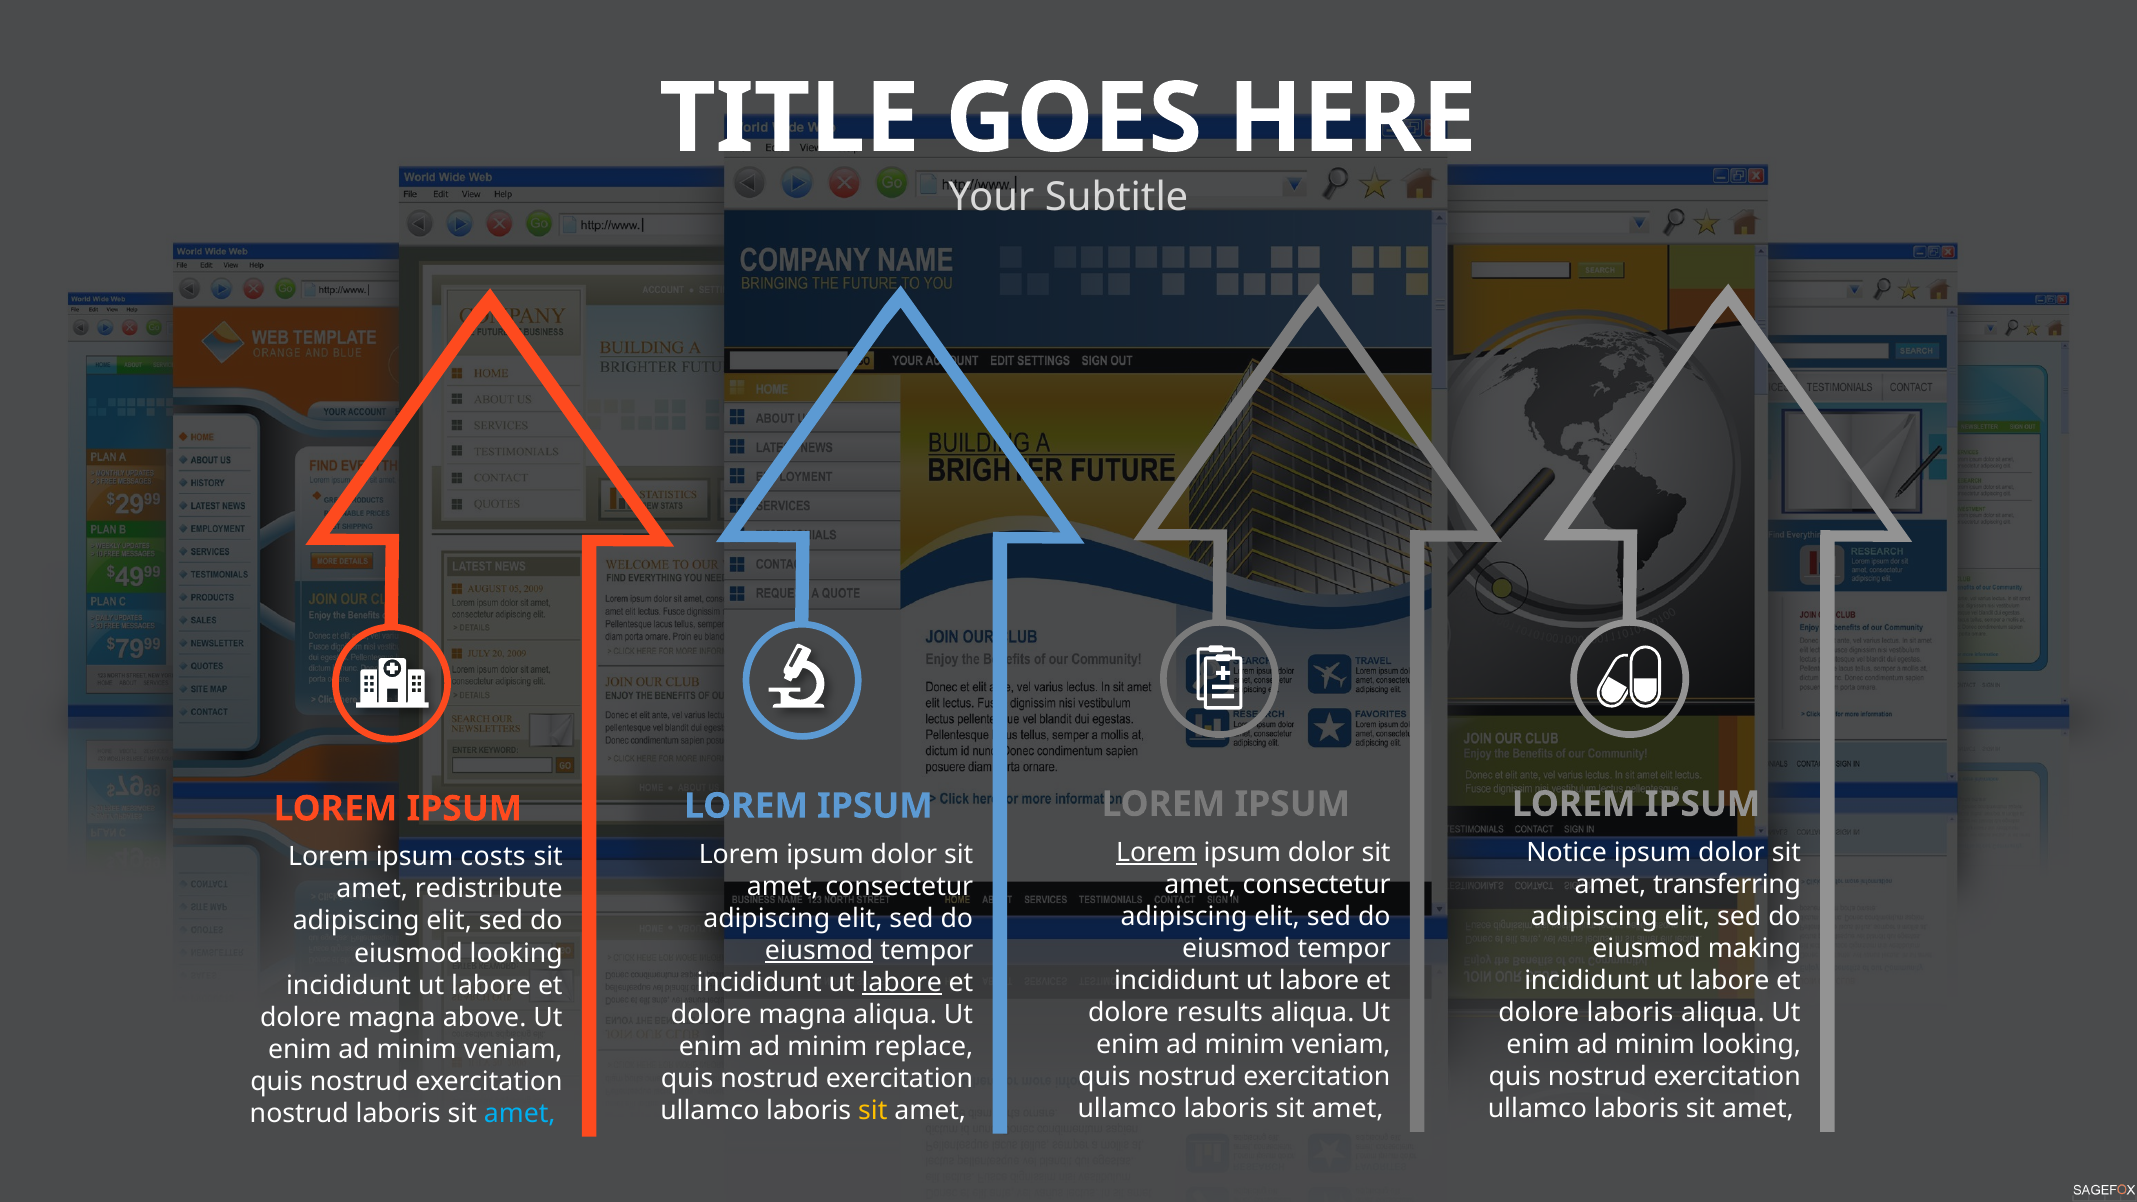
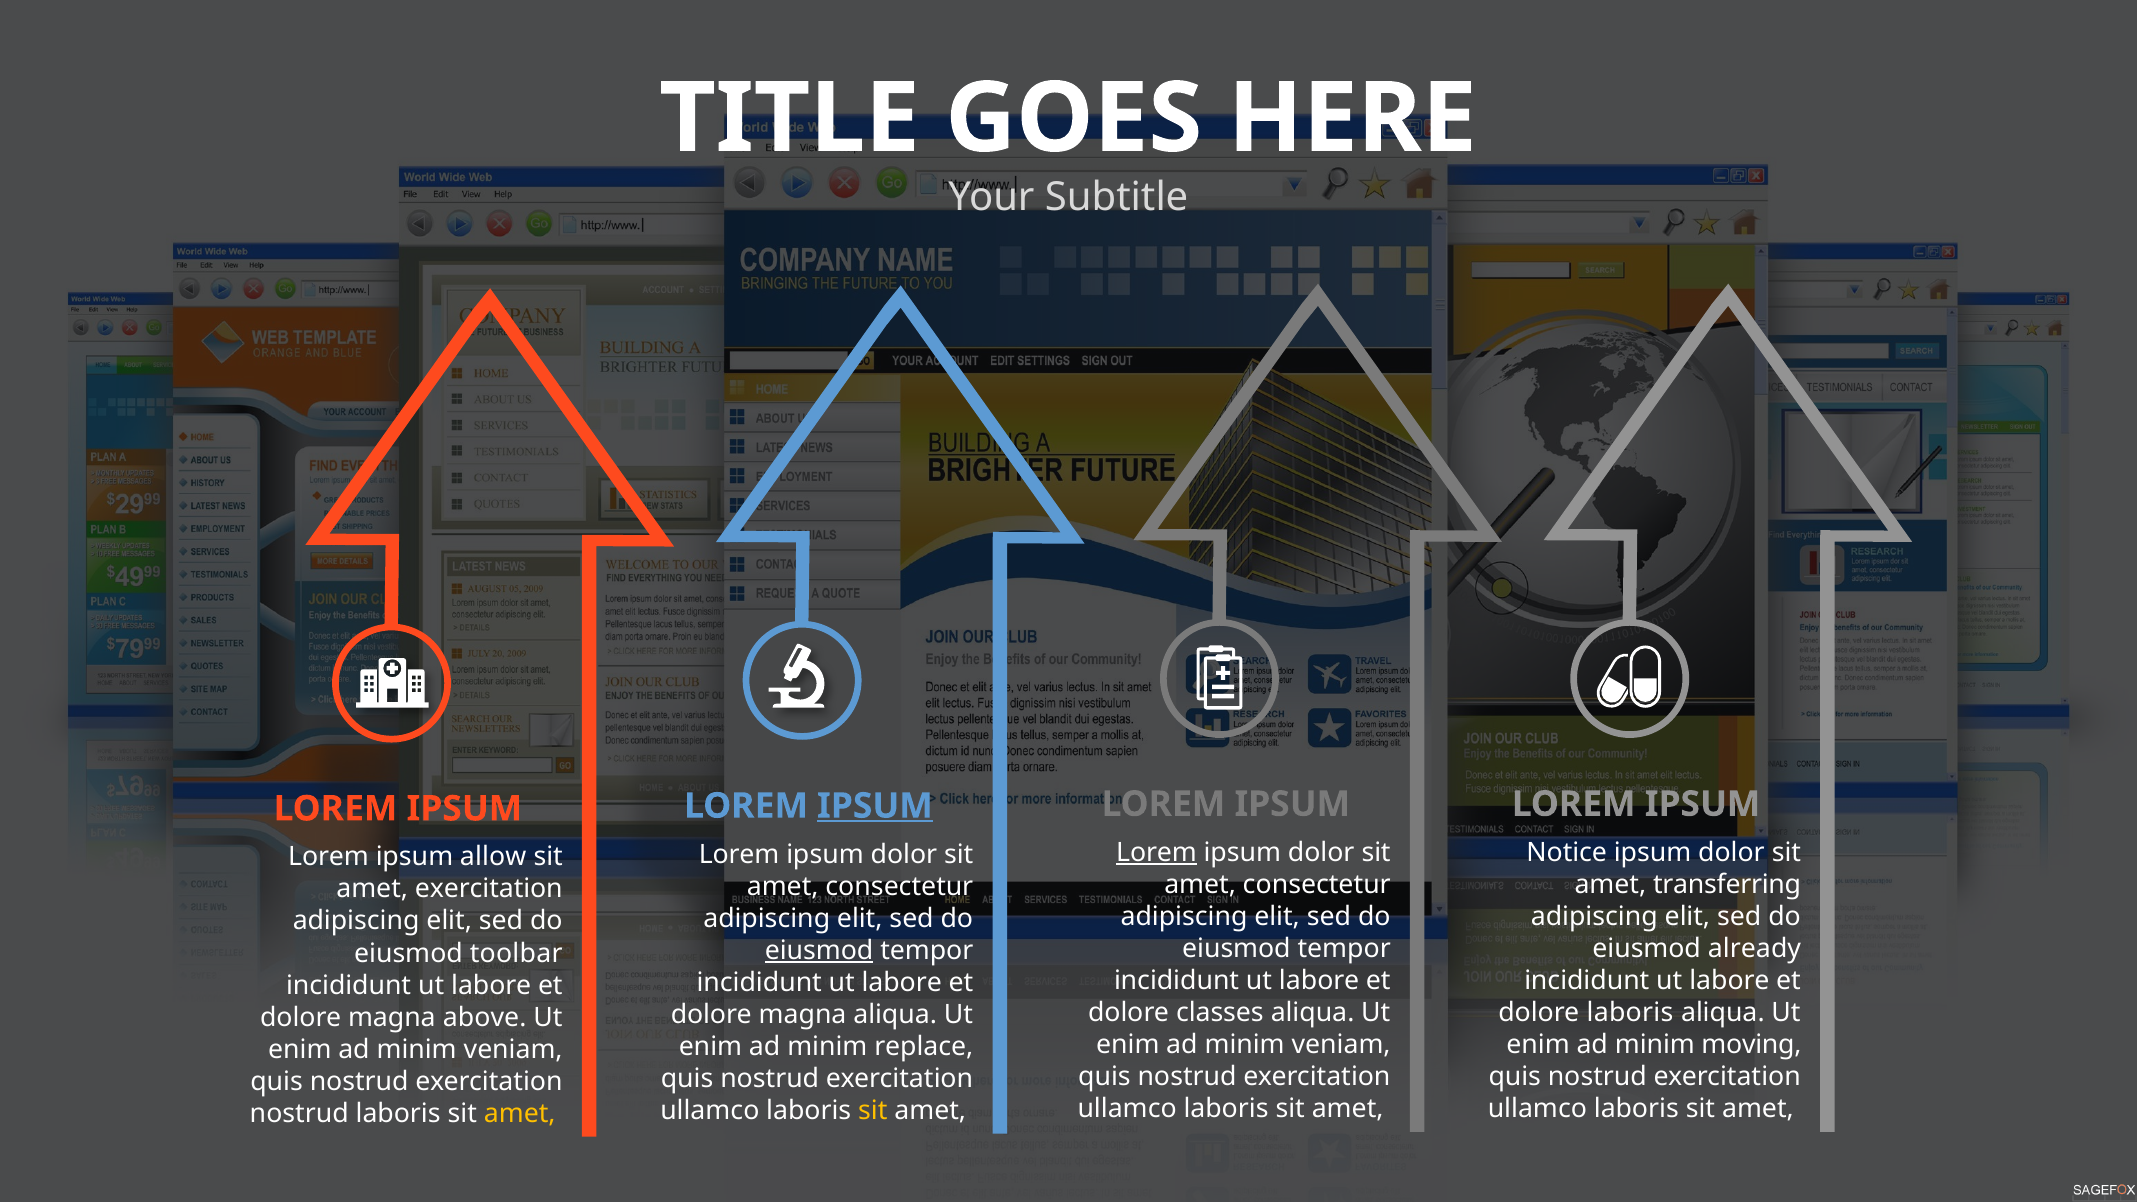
IPSUM at (875, 806) underline: none -> present
costs: costs -> allow
amet redistribute: redistribute -> exercitation
making: making -> already
eiusmod looking: looking -> toolbar
labore at (902, 983) underline: present -> none
results: results -> classes
minim looking: looking -> moving
amet at (520, 1114) colour: light blue -> yellow
